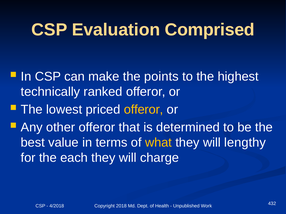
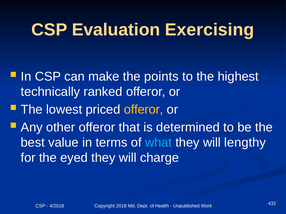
Comprised: Comprised -> Exercising
what colour: yellow -> light blue
each: each -> eyed
